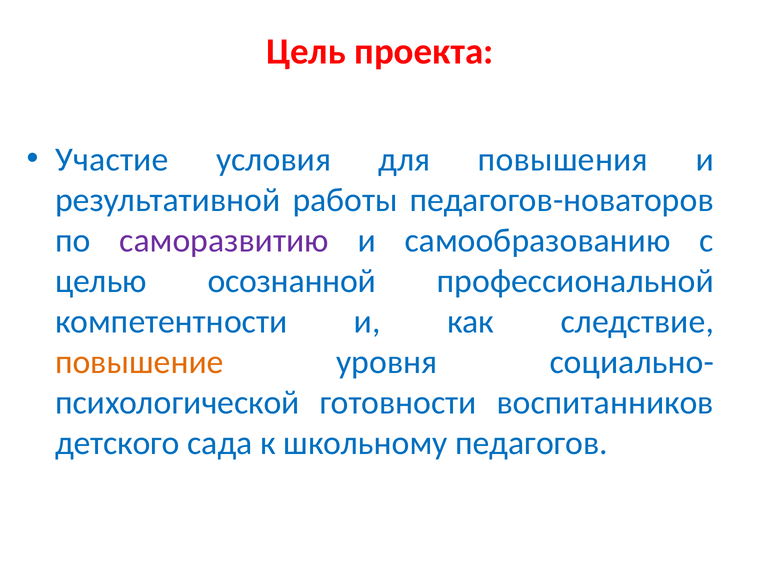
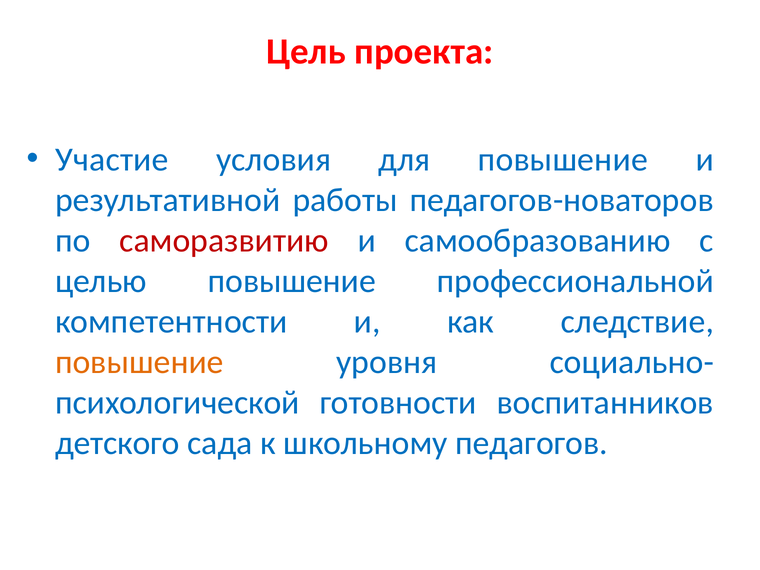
для повышения: повышения -> повышение
саморазвитию colour: purple -> red
целью осознанной: осознанной -> повышение
